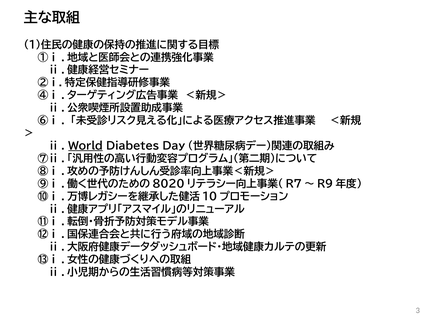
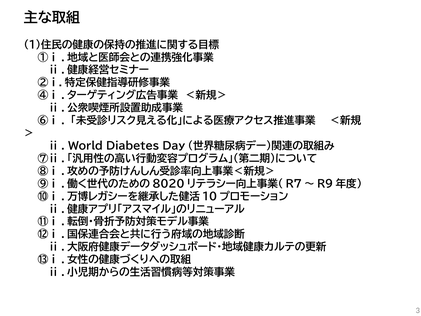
World underline: present -> none
